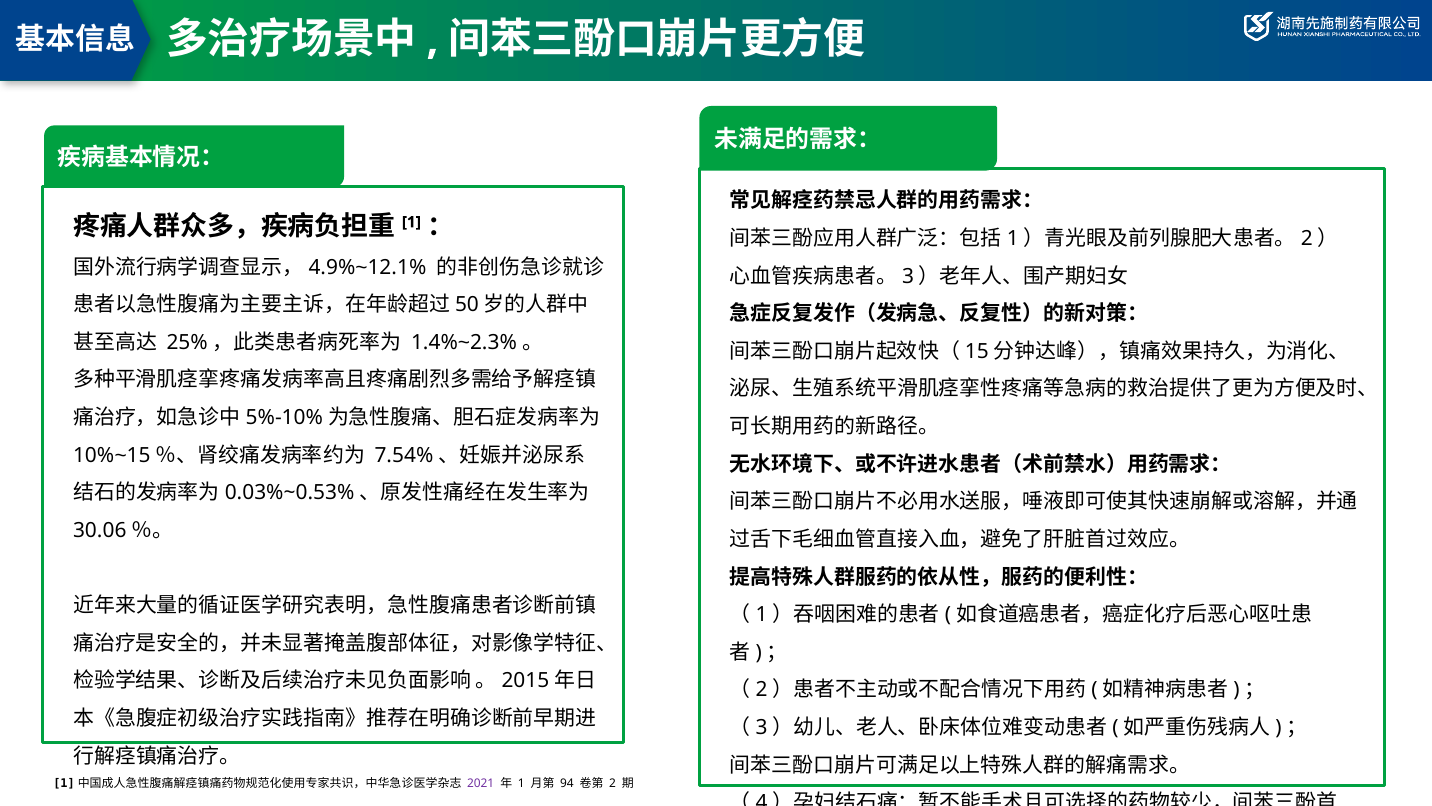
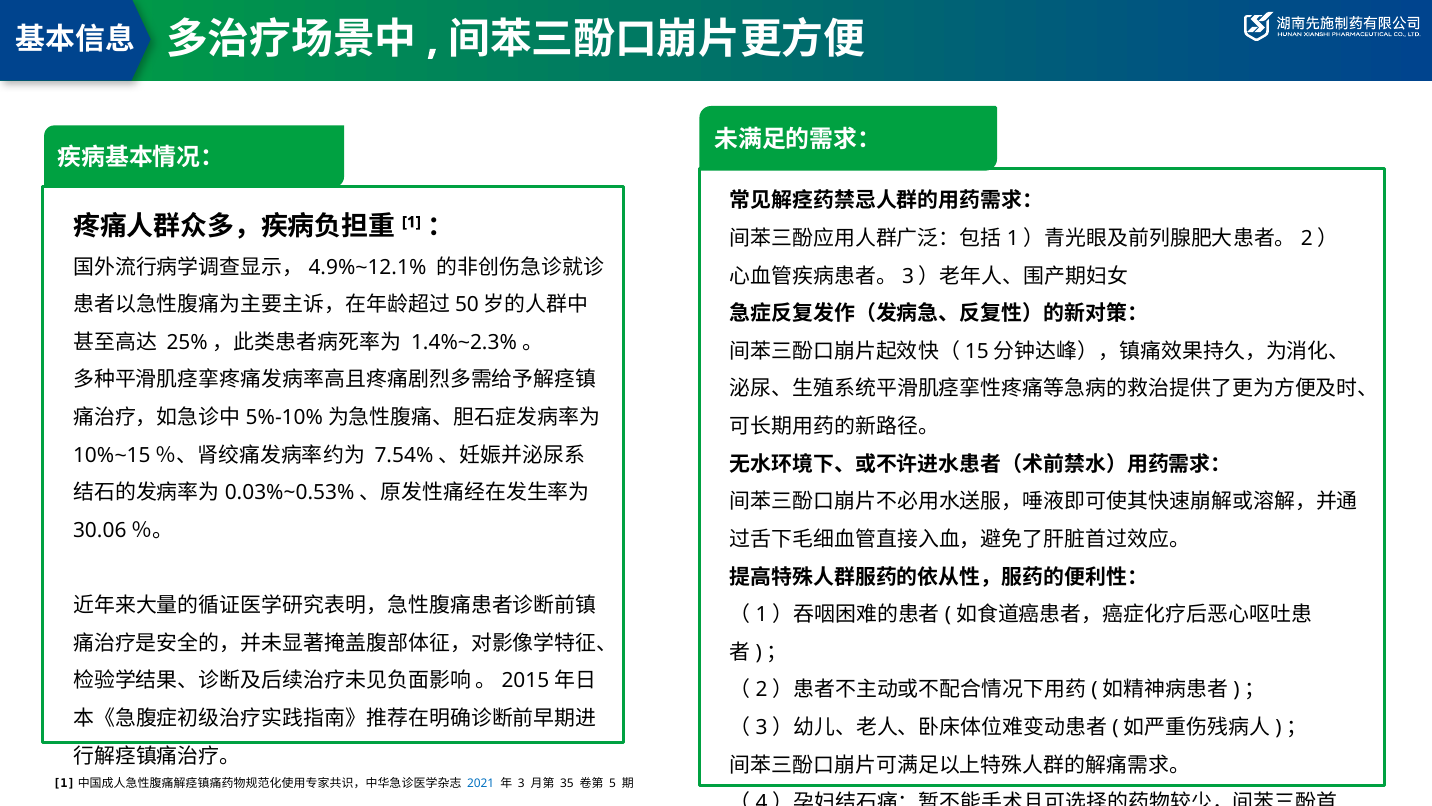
2021 colour: purple -> blue
1 at (521, 783): 1 -> 3
94: 94 -> 35
2: 2 -> 5
